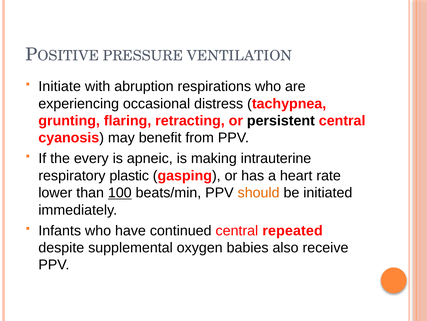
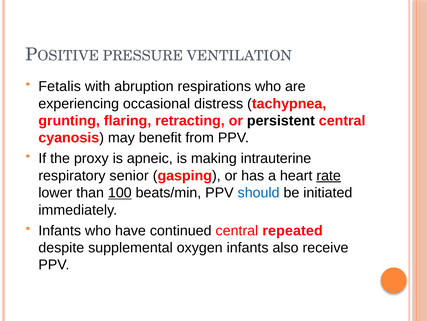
Initiate: Initiate -> Fetalis
every: every -> proxy
plastic: plastic -> senior
rate underline: none -> present
should colour: orange -> blue
oxygen babies: babies -> infants
